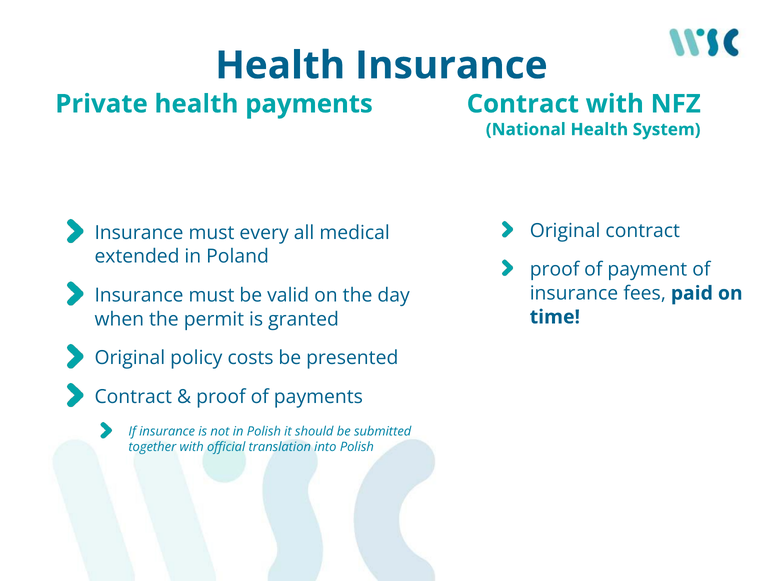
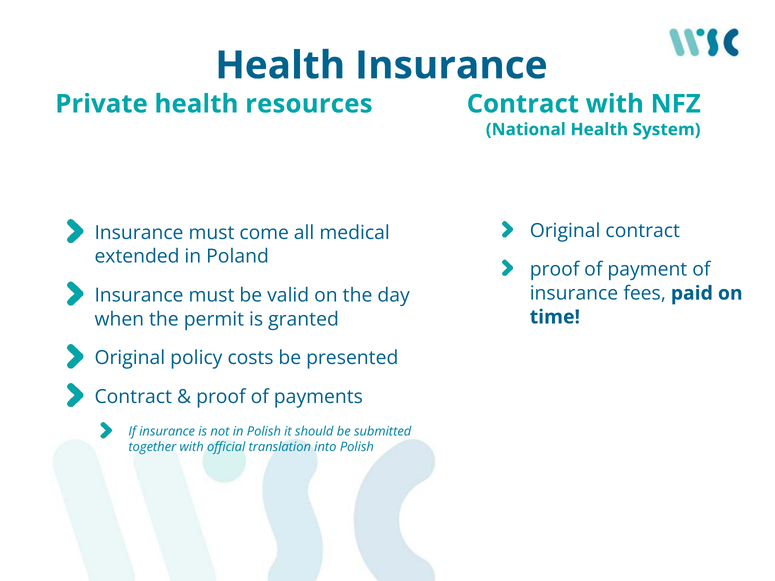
health payments: payments -> resources
every: every -> come
